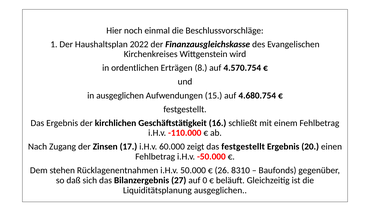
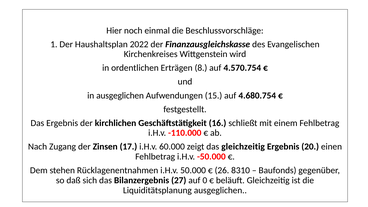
das festgestellt: festgestellt -> gleichzeitig
